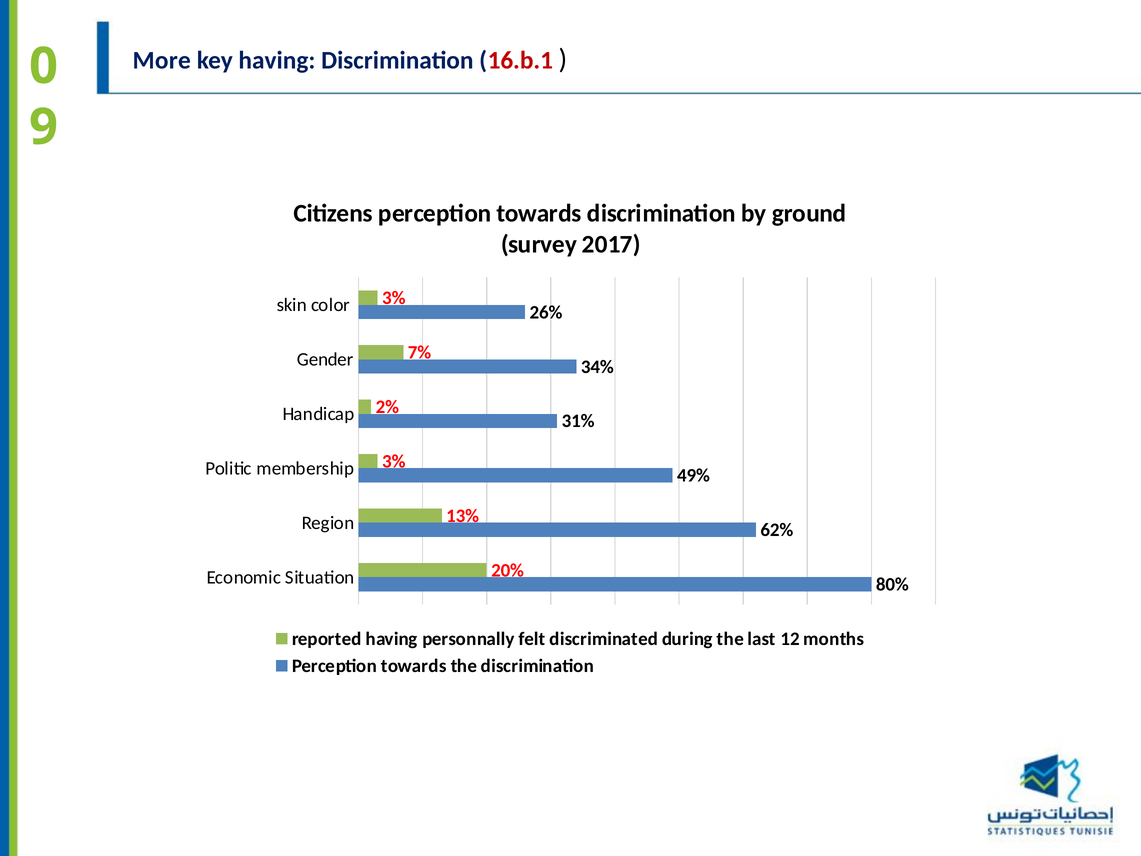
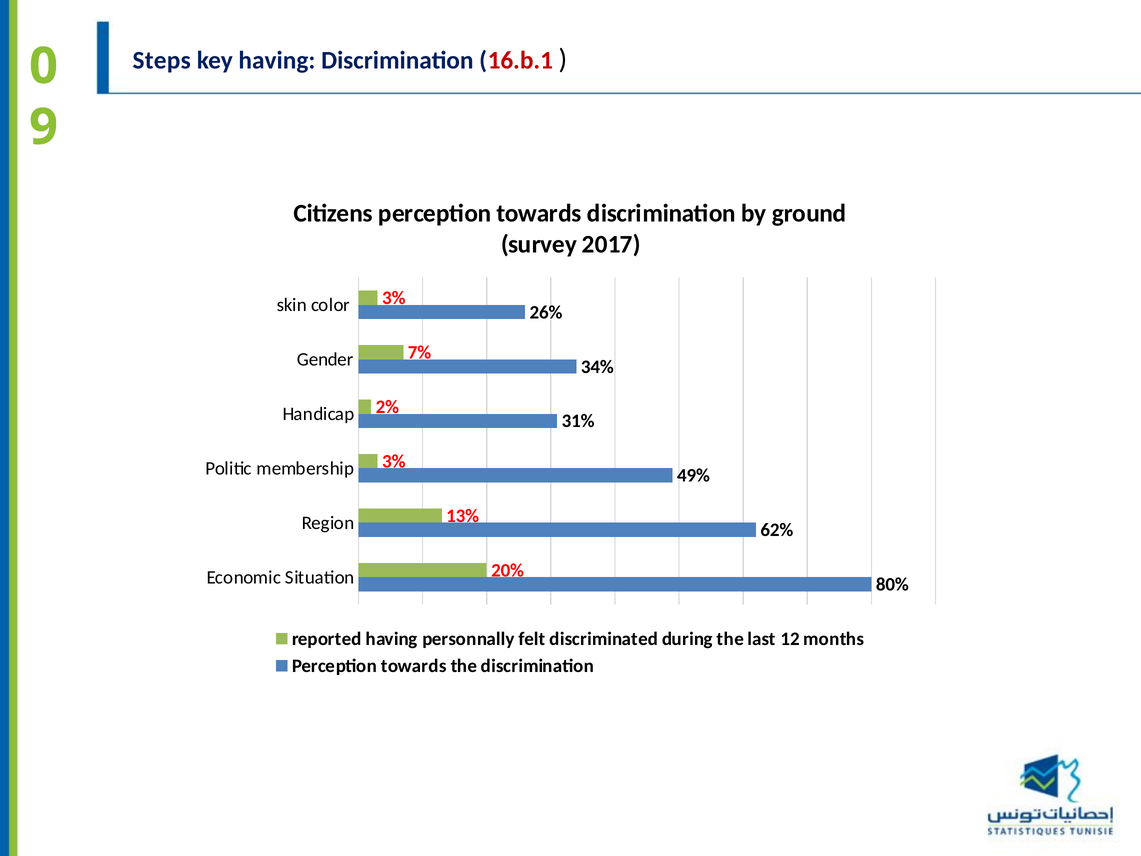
More: More -> Steps
